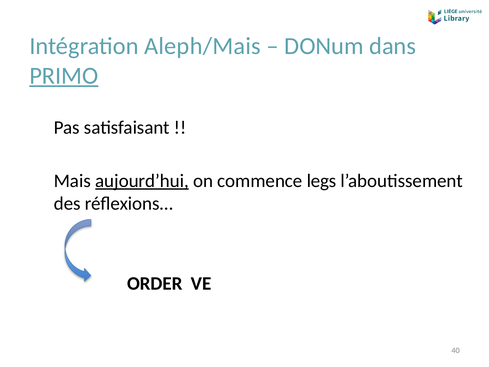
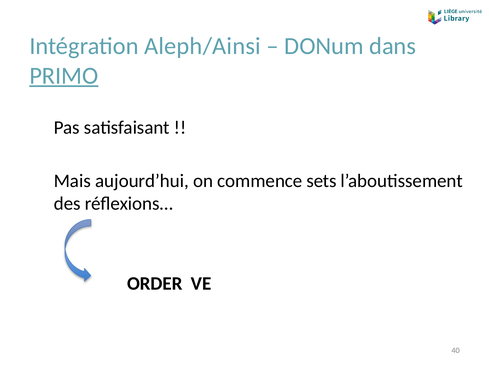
Aleph/Mais: Aleph/Mais -> Aleph/Ainsi
aujourd’hui underline: present -> none
legs: legs -> sets
